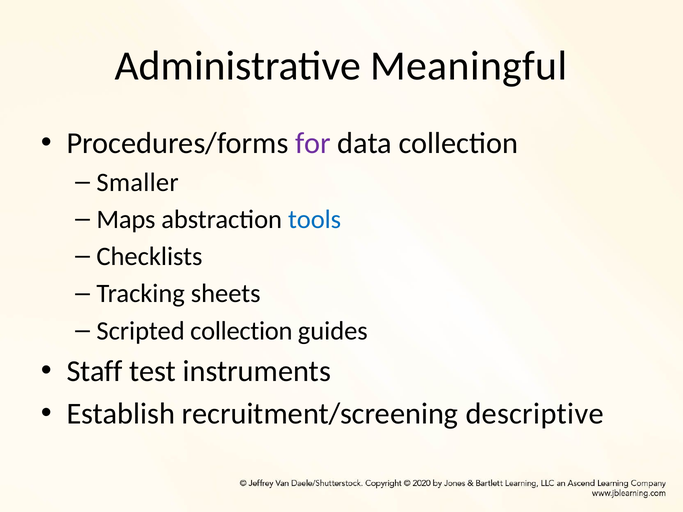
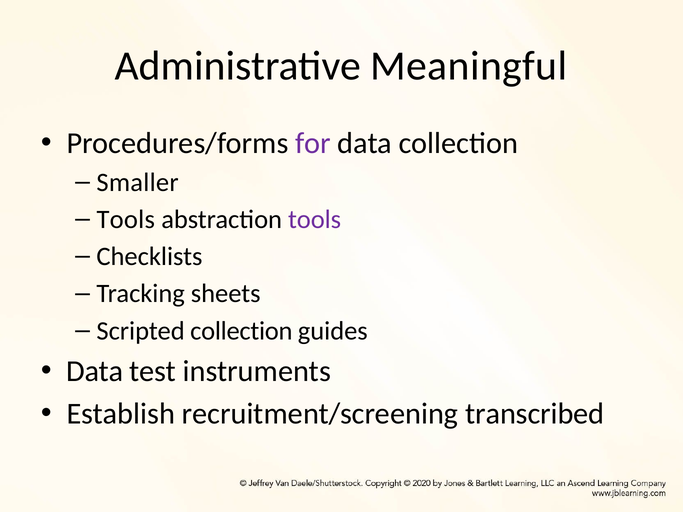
Maps at (126, 220): Maps -> Tools
tools at (315, 220) colour: blue -> purple
Staff at (95, 372): Staff -> Data
descriptive: descriptive -> transcribed
